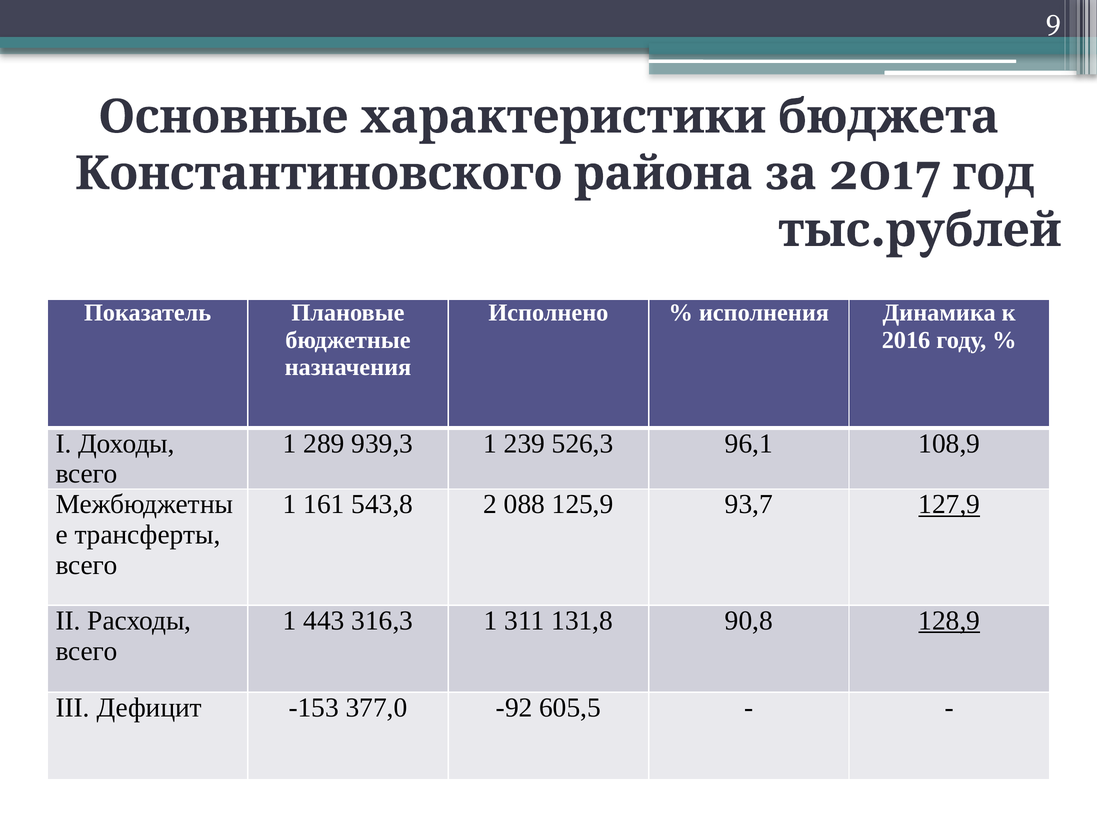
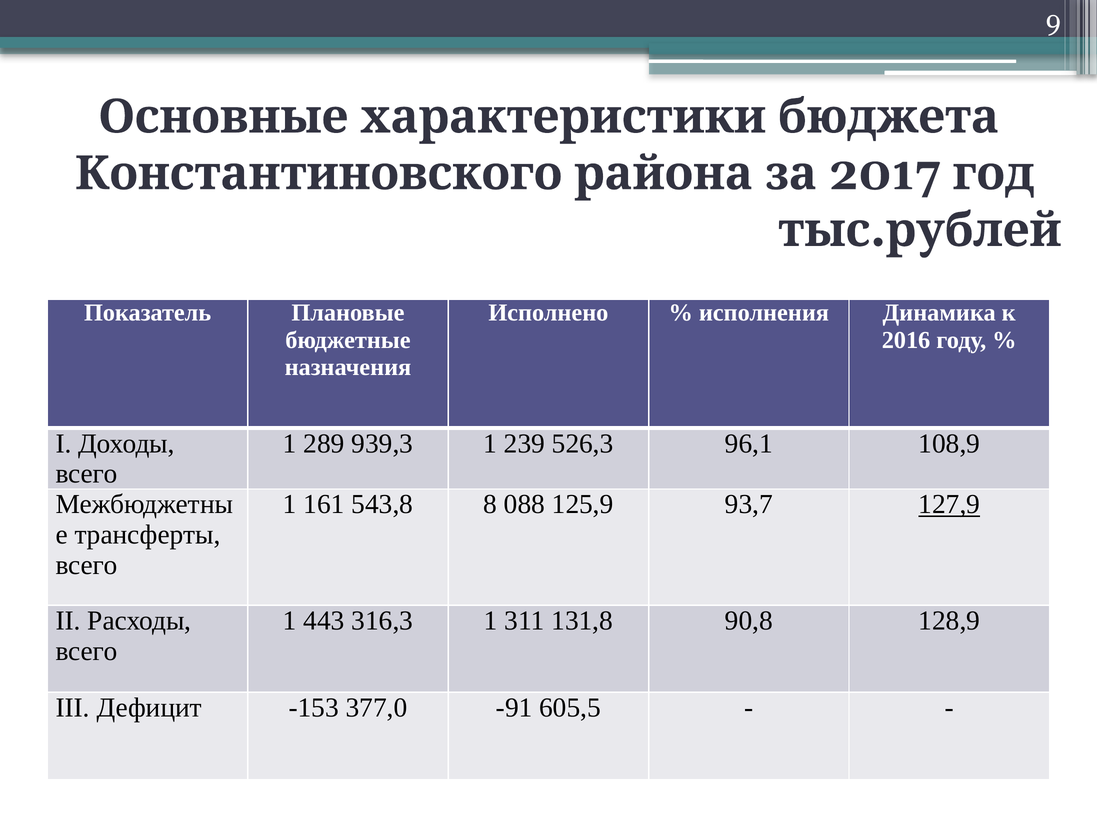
2: 2 -> 8
128,9 underline: present -> none
-92: -92 -> -91
